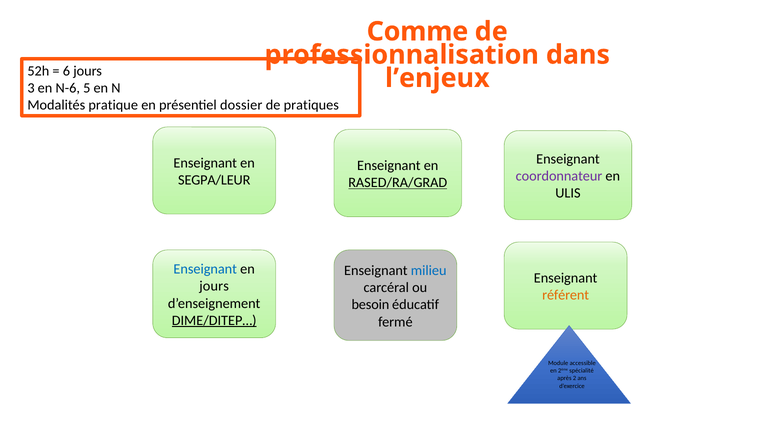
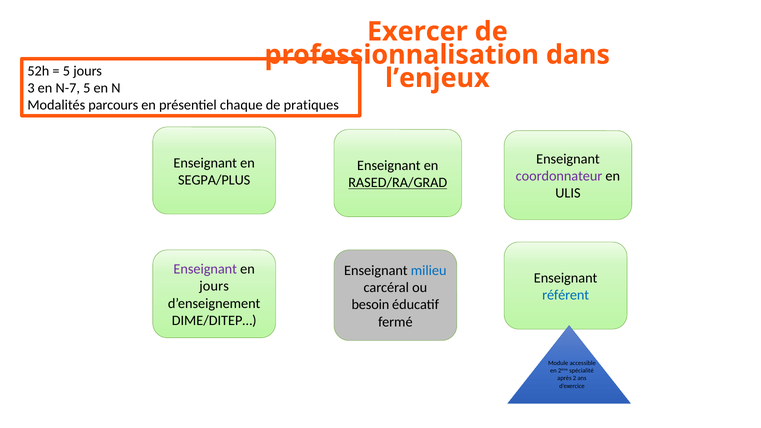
Comme: Comme -> Exercer
6 at (66, 71): 6 -> 5
N-6: N-6 -> N-7
pratique: pratique -> parcours
dossier: dossier -> chaque
SEGPA/LEUR: SEGPA/LEUR -> SEGPA/PLUS
Enseignant at (205, 269) colour: blue -> purple
référent colour: orange -> blue
DIME/DITEP… underline: present -> none
